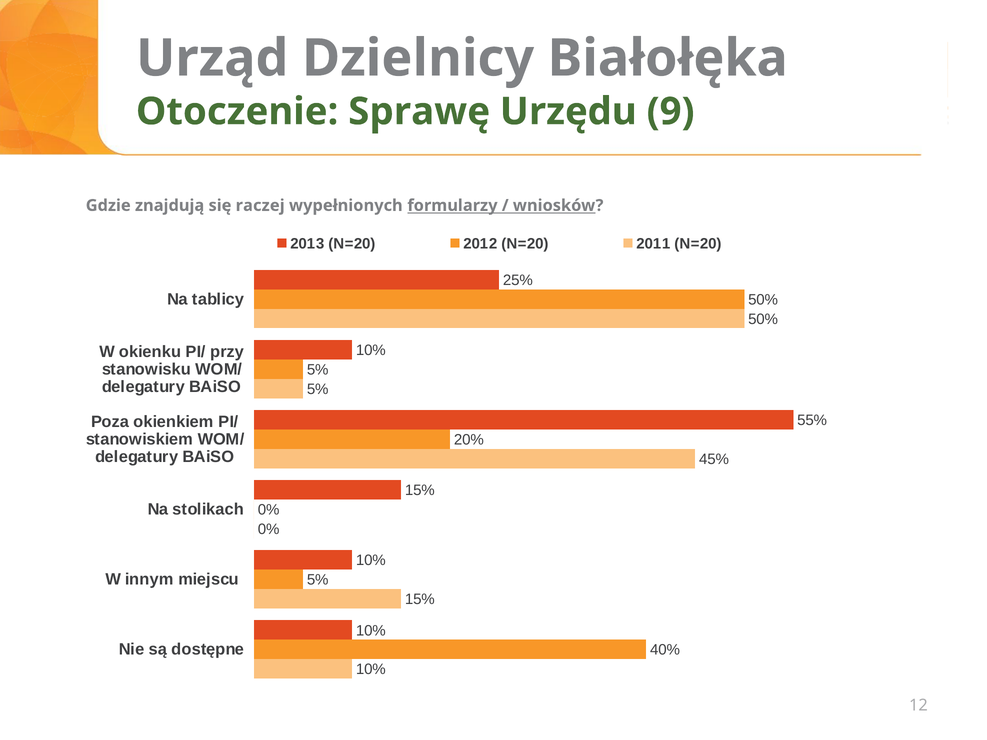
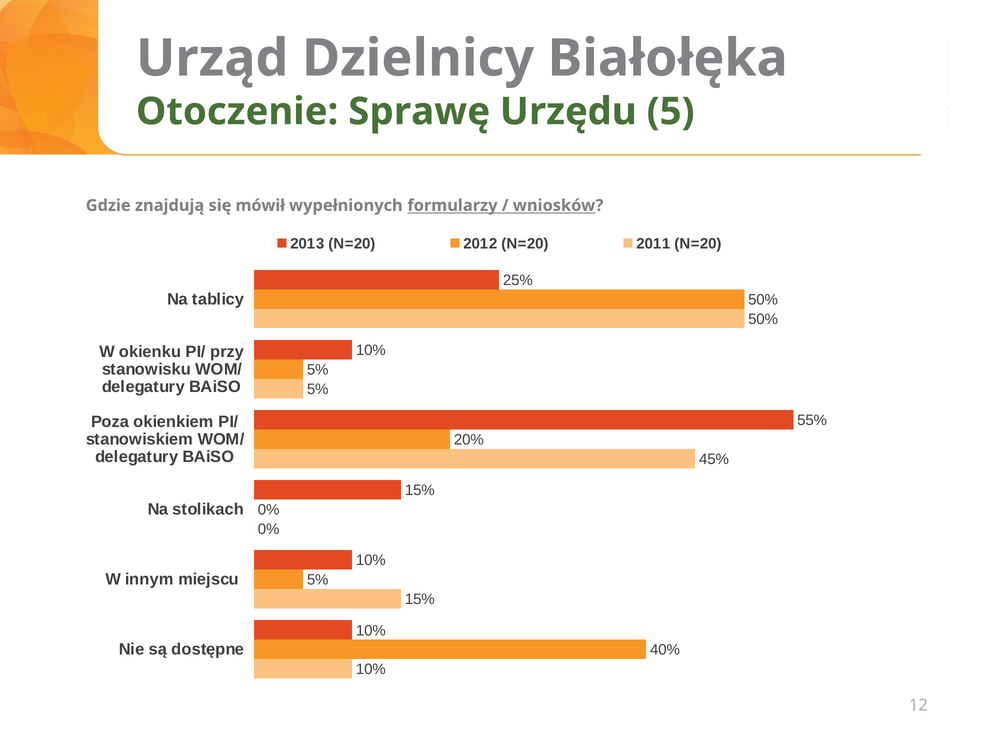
9: 9 -> 5
raczej: raczej -> mówił
